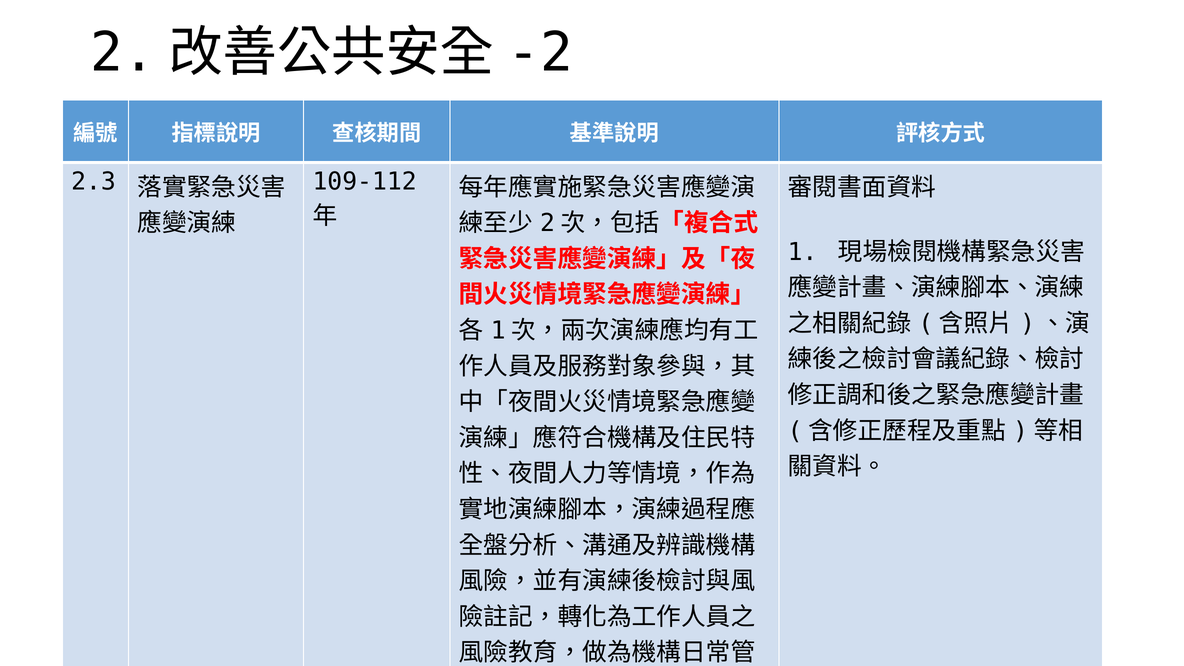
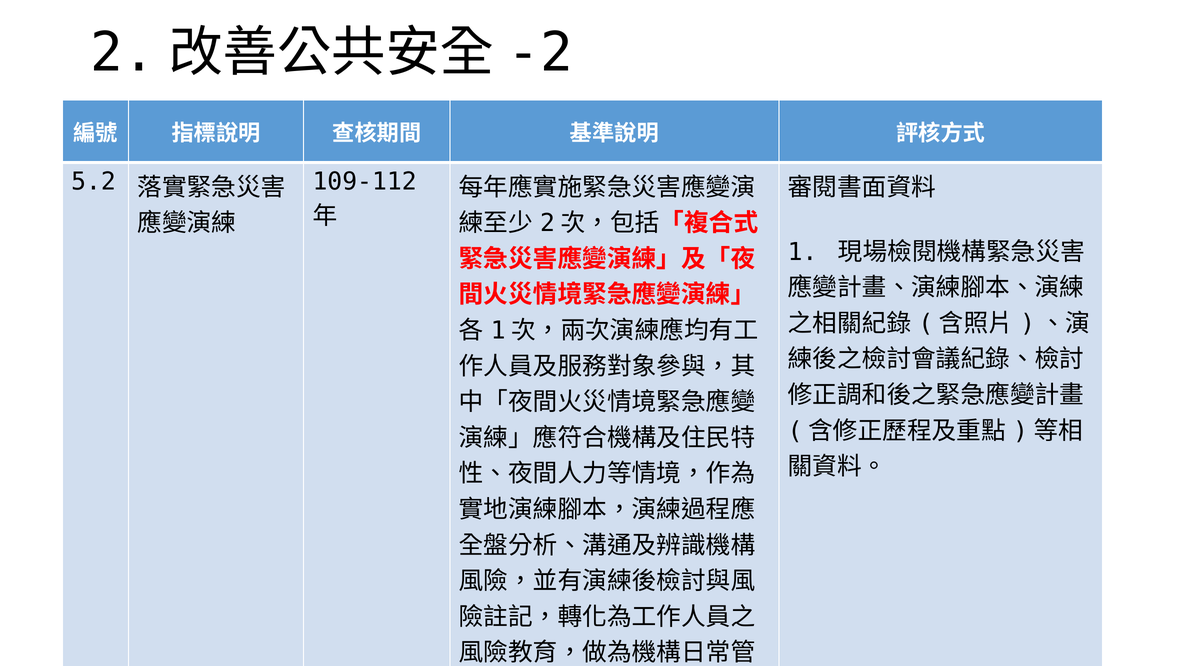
2.3: 2.3 -> 5.2
